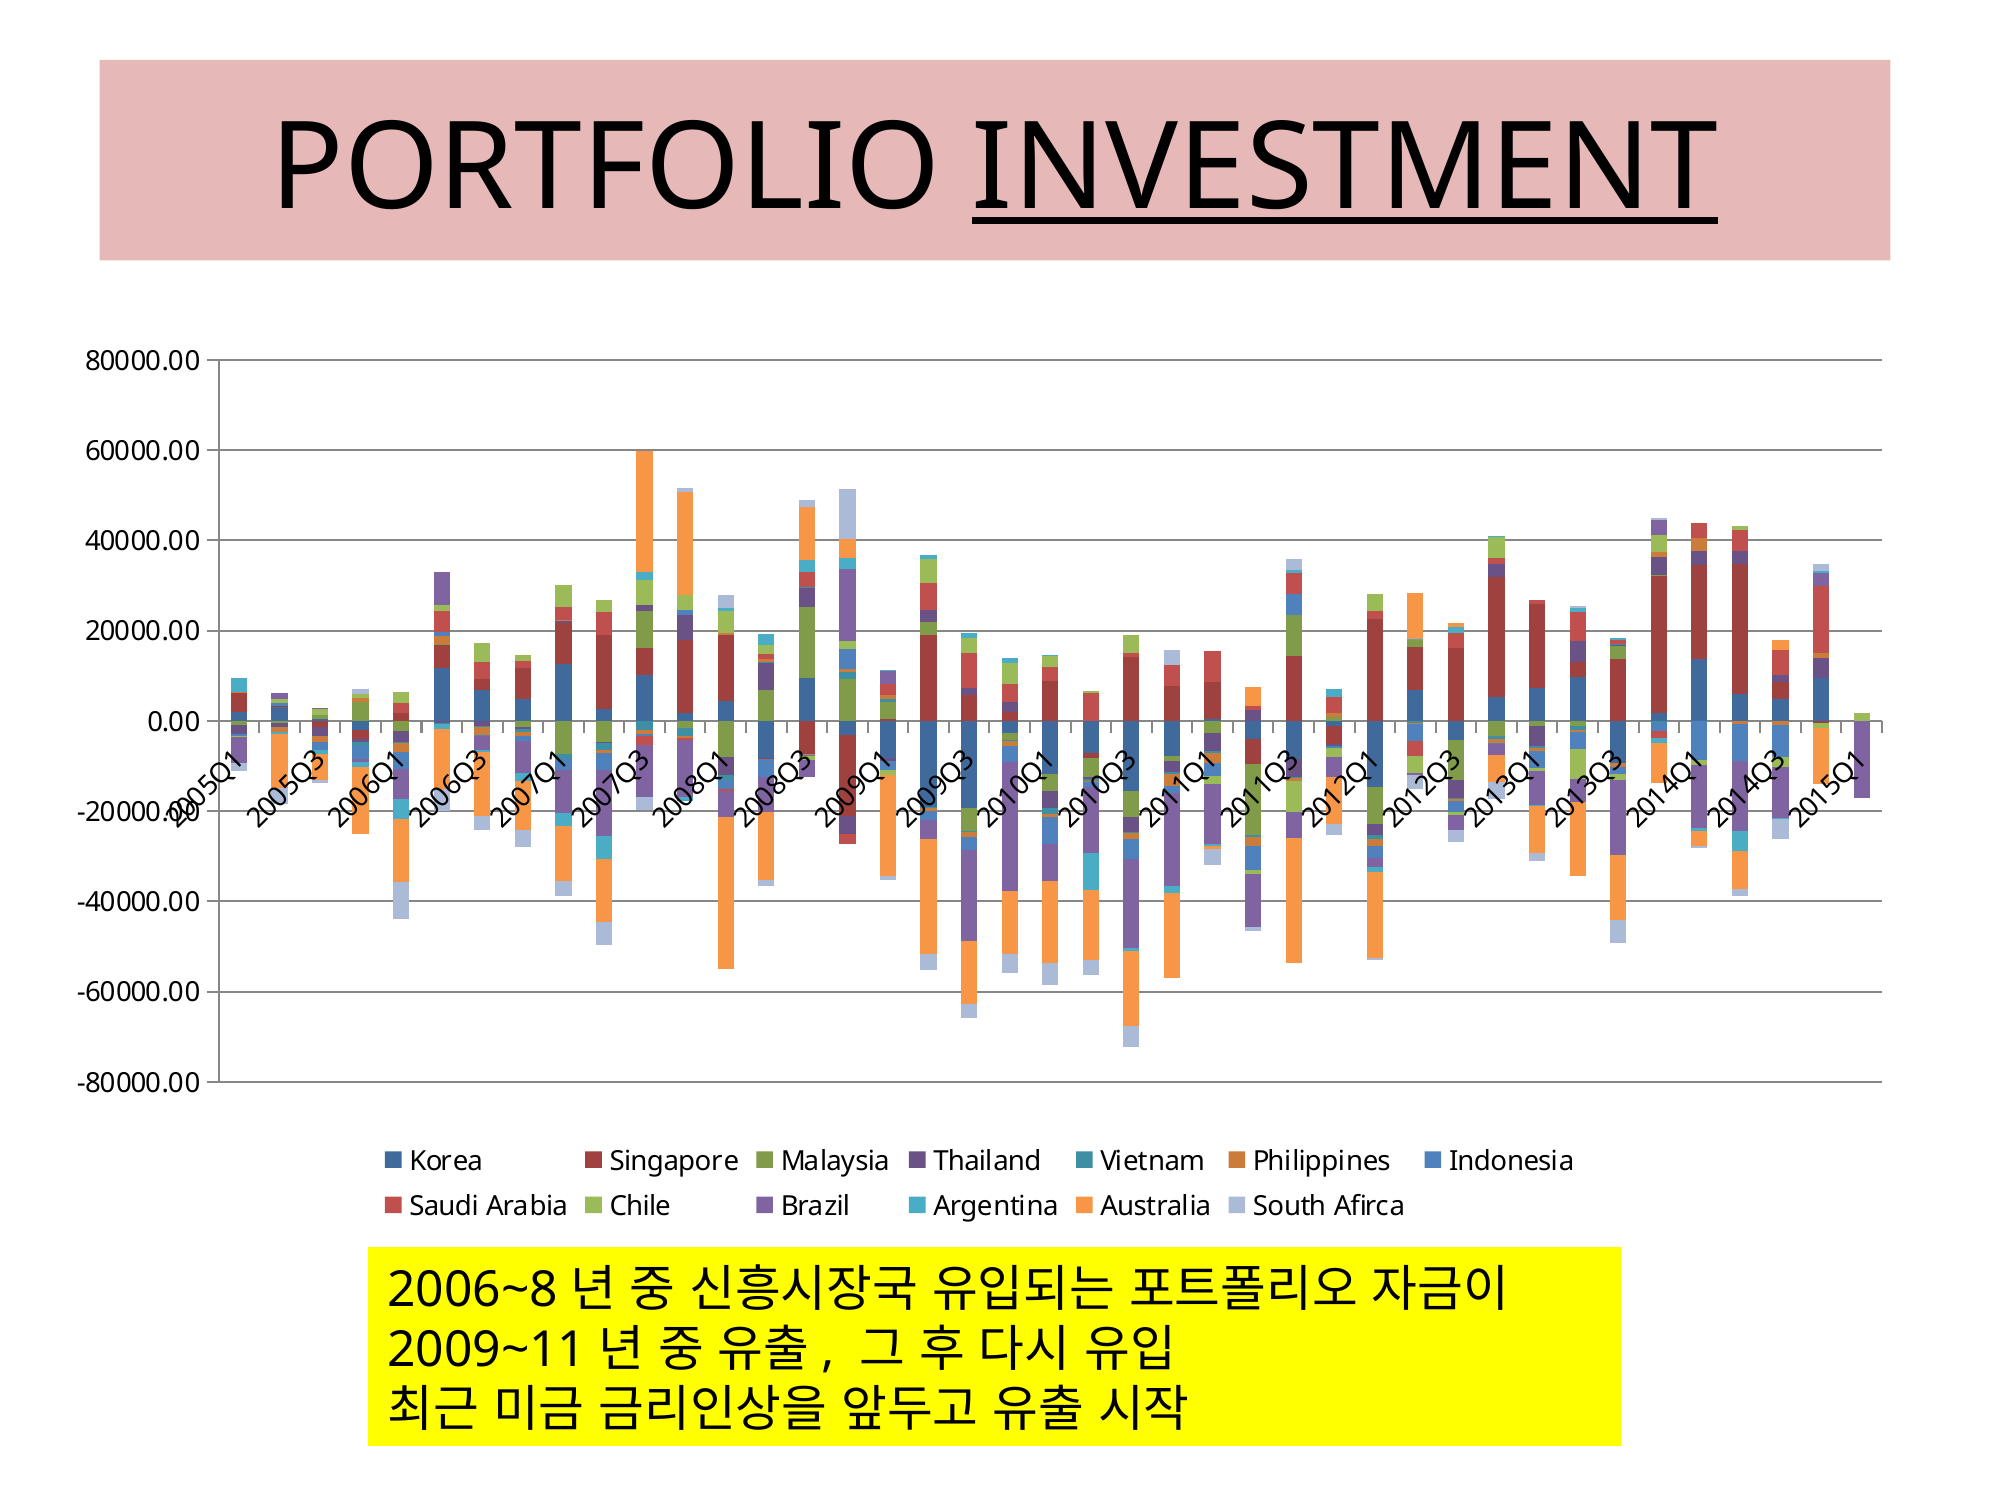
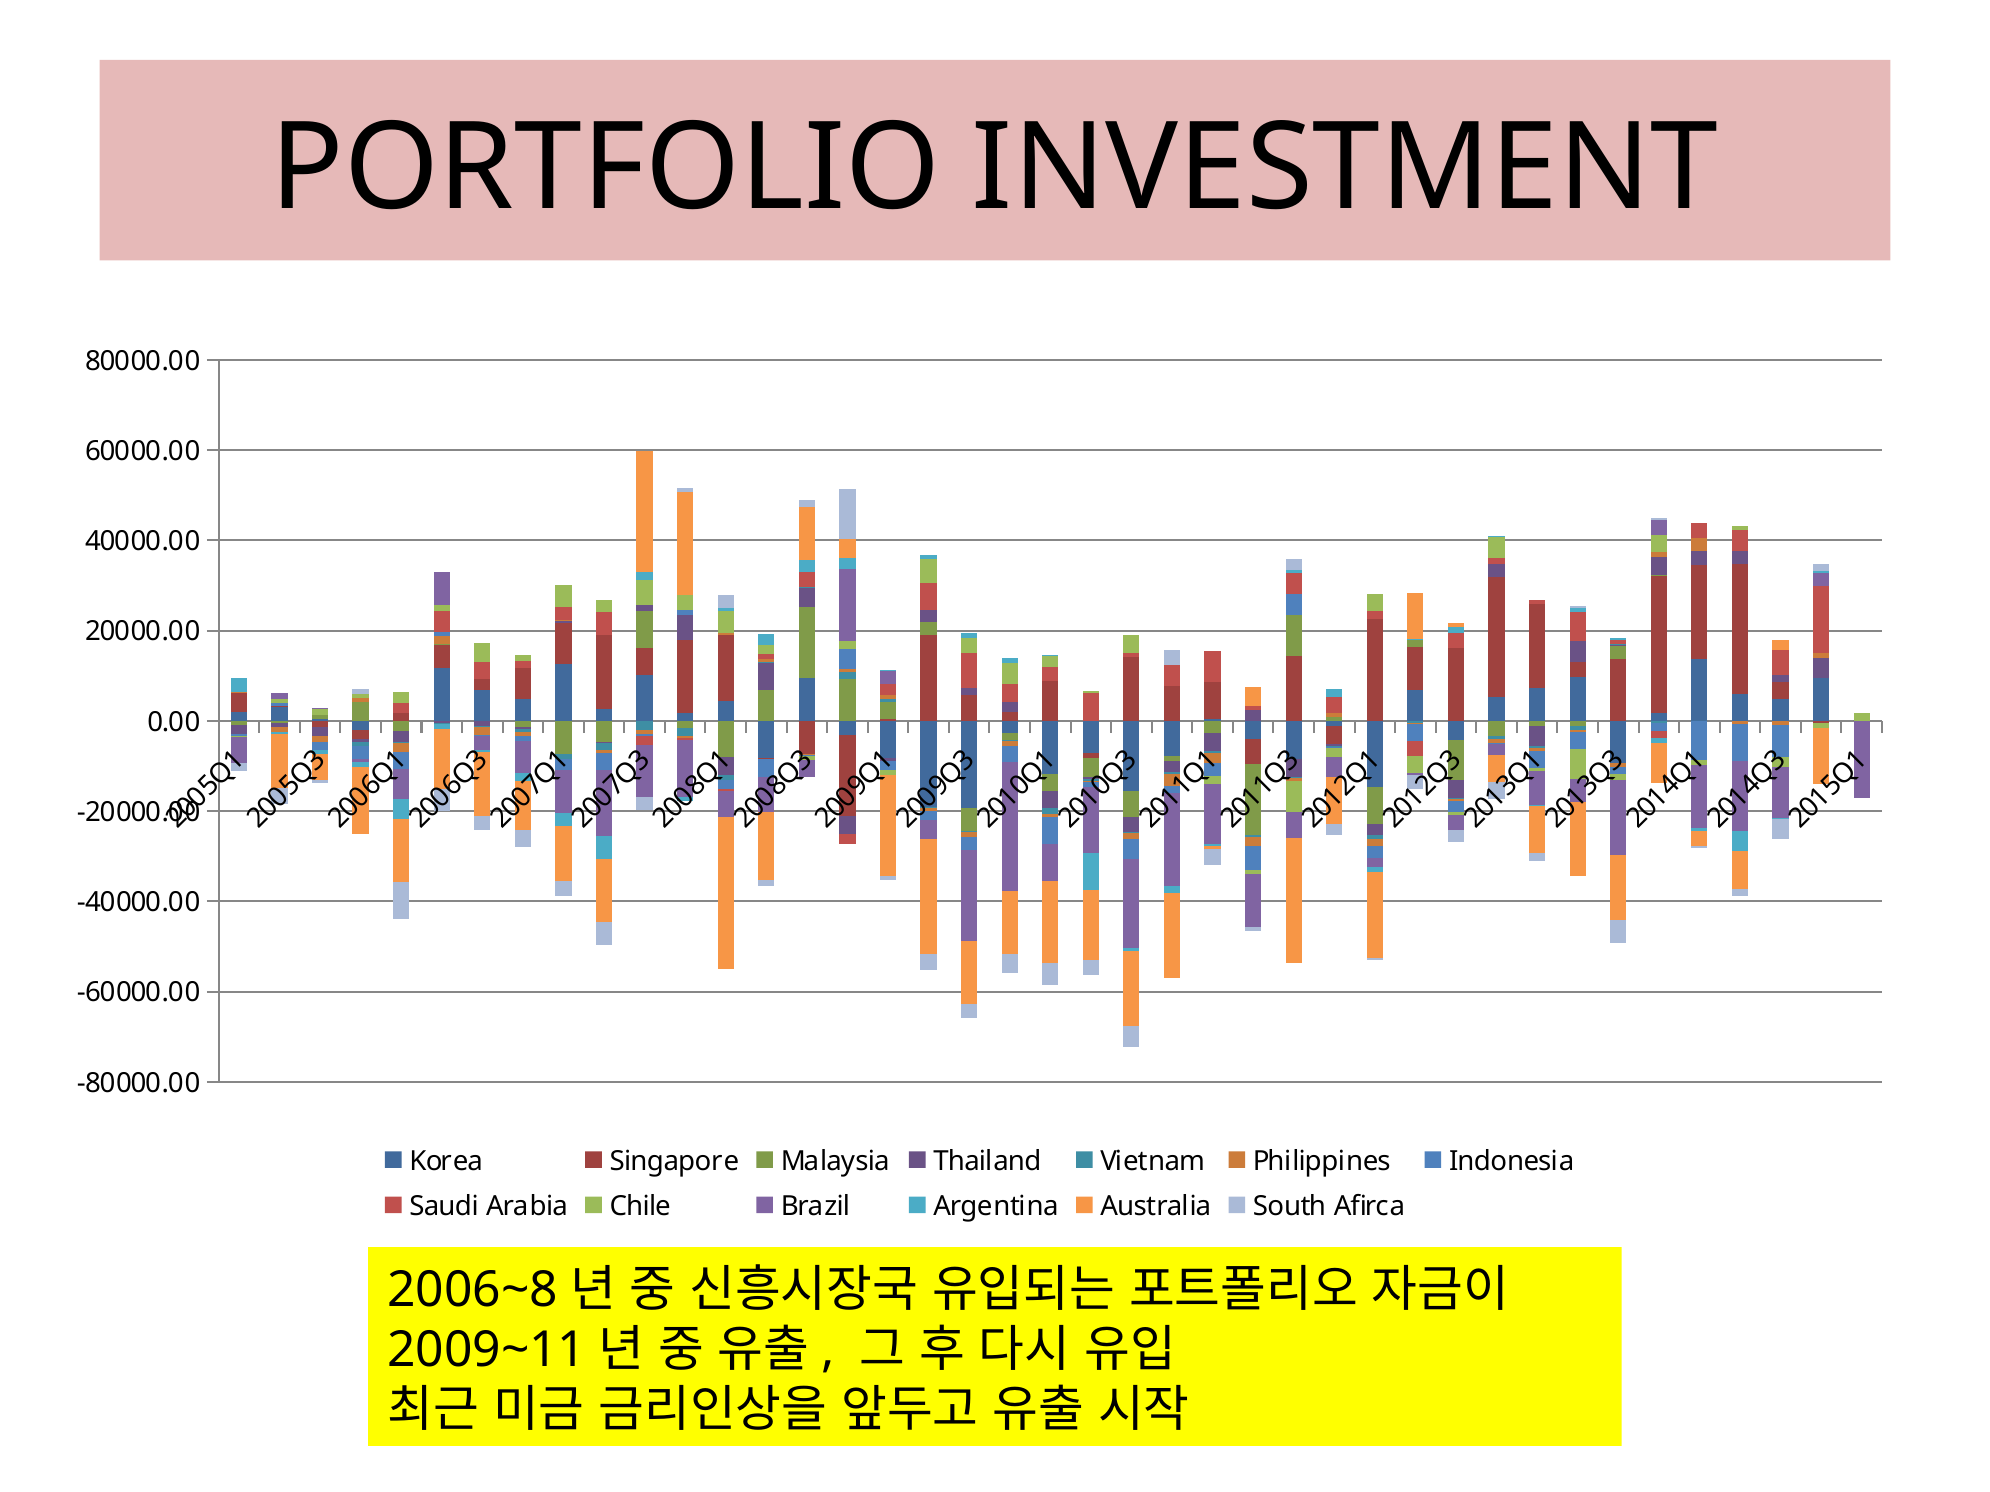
INVESTMENT underline: present -> none
